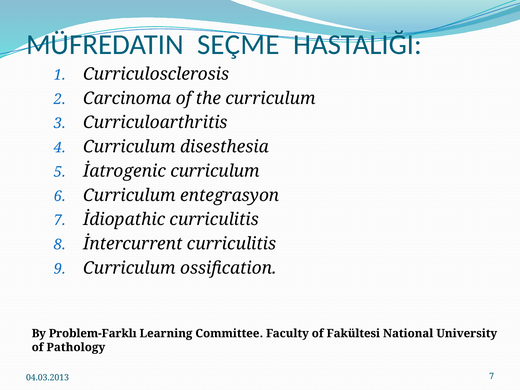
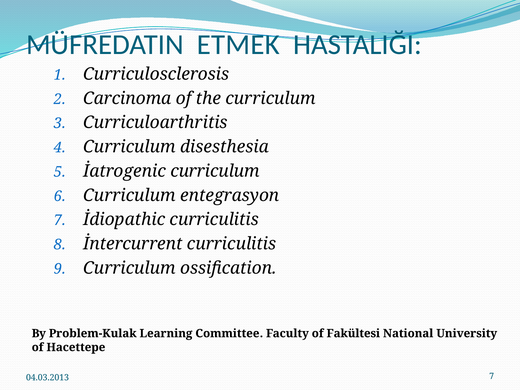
SEÇME: SEÇME -> ETMEK
Problem-Farklı: Problem-Farklı -> Problem-Kulak
Pathology: Pathology -> Hacettepe
